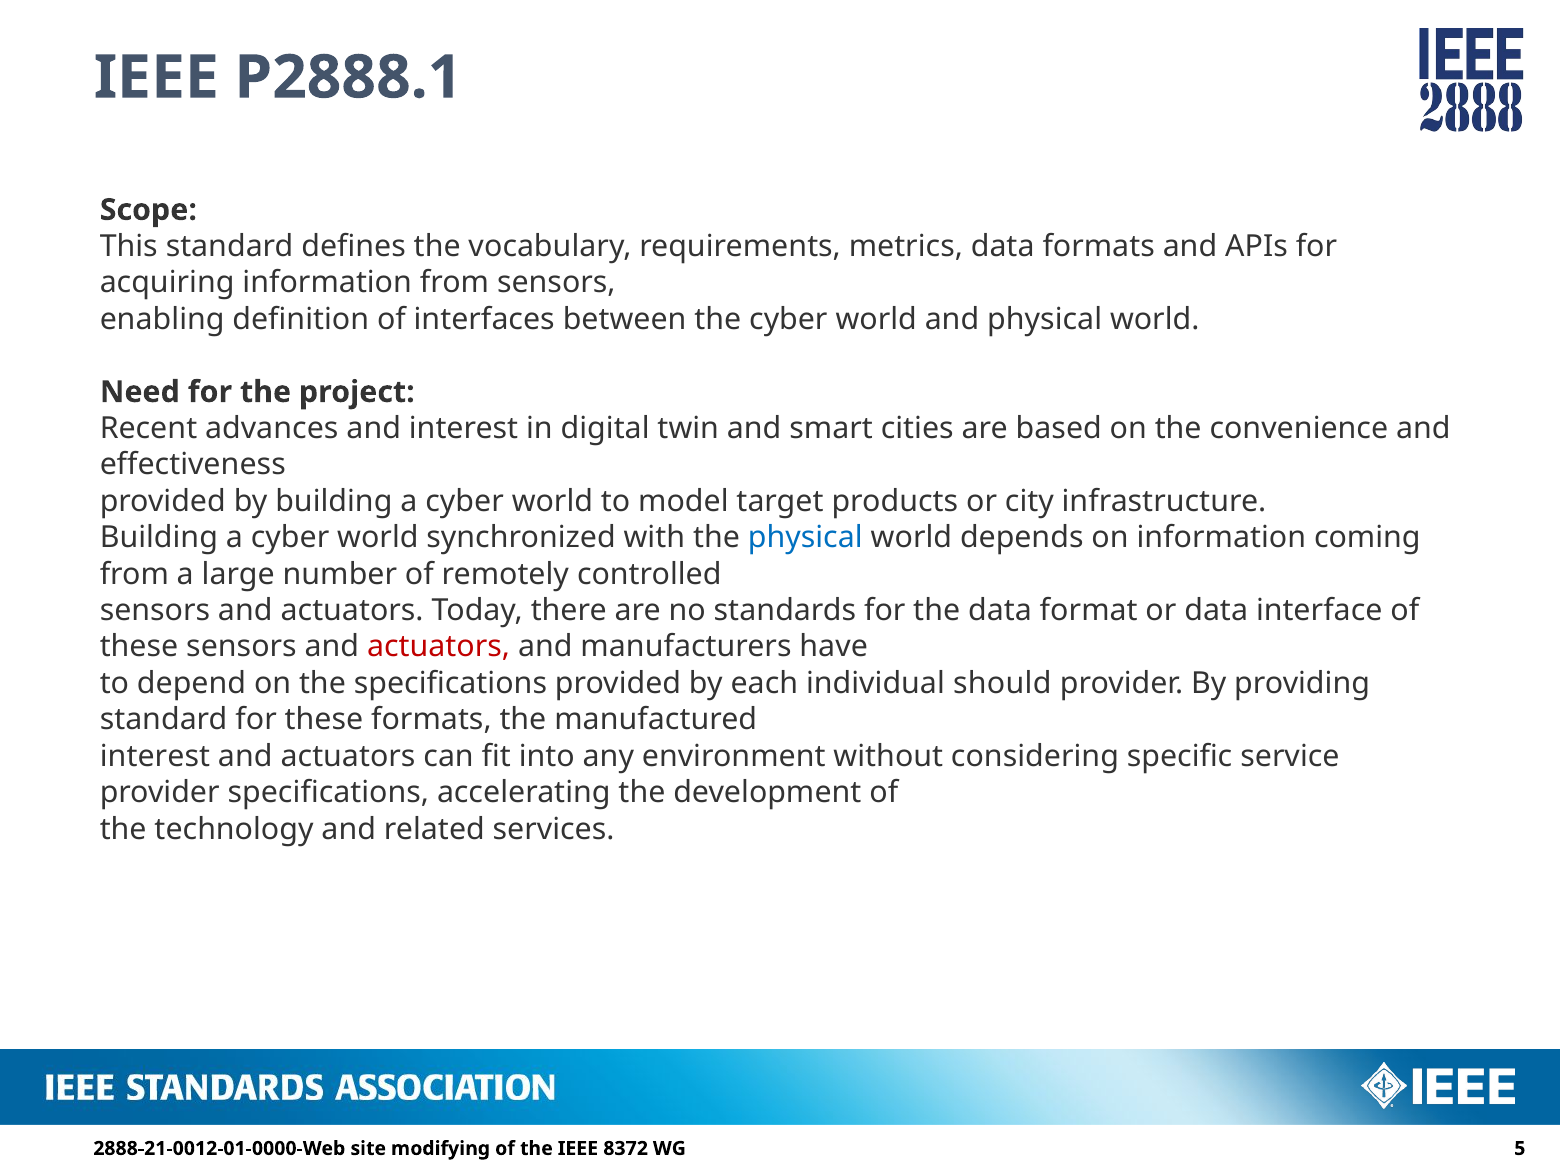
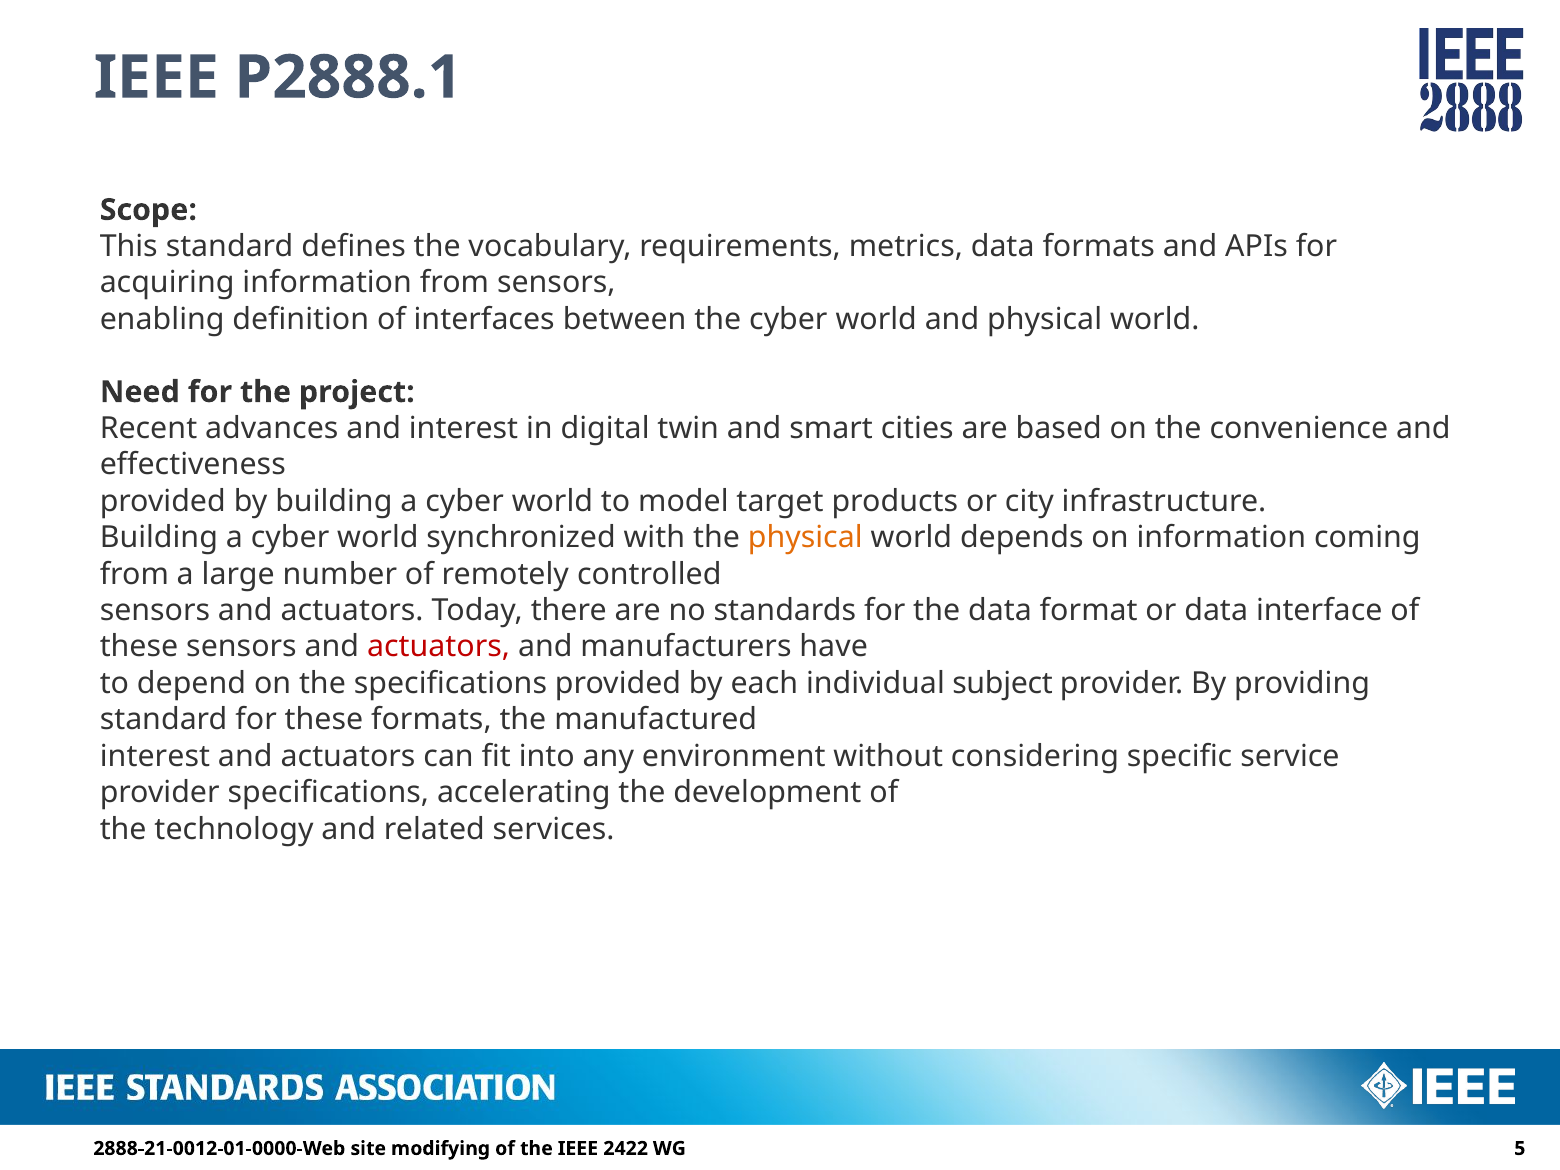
physical at (805, 538) colour: blue -> orange
should: should -> subject
8372: 8372 -> 2422
